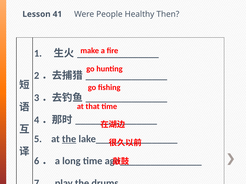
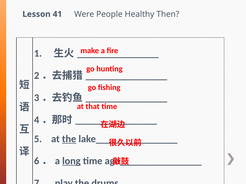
long underline: none -> present
